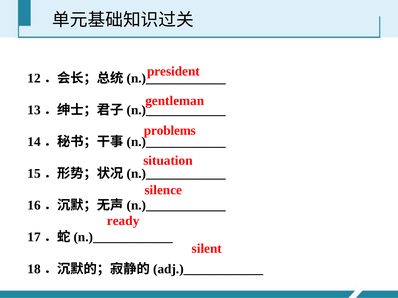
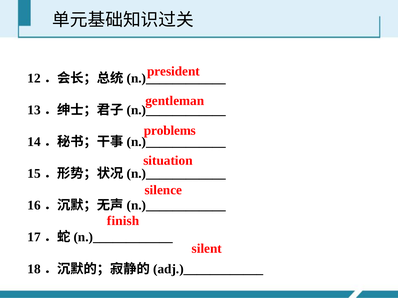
ready: ready -> finish
